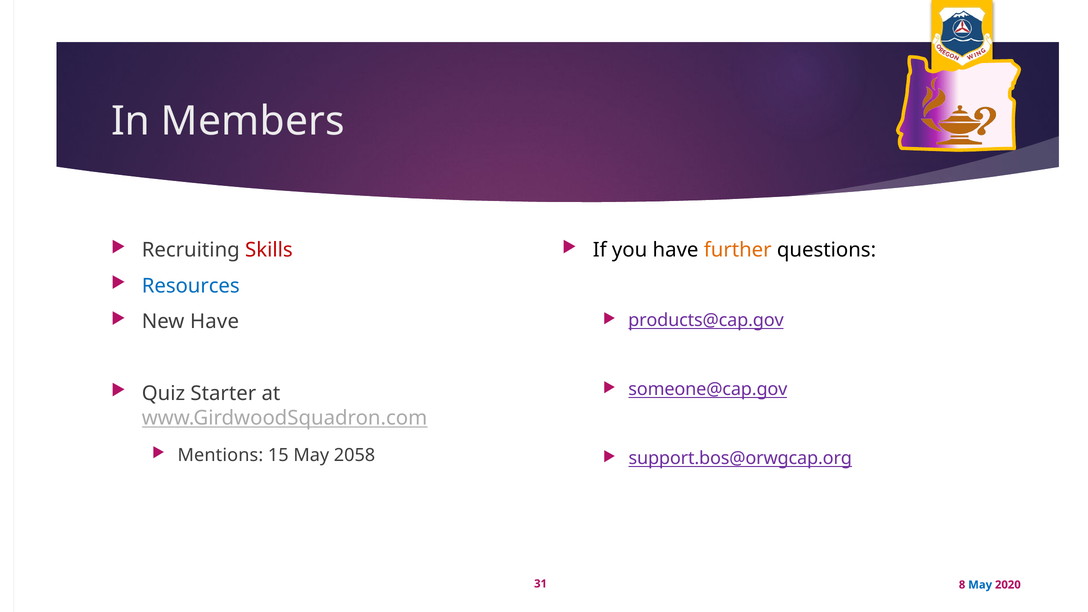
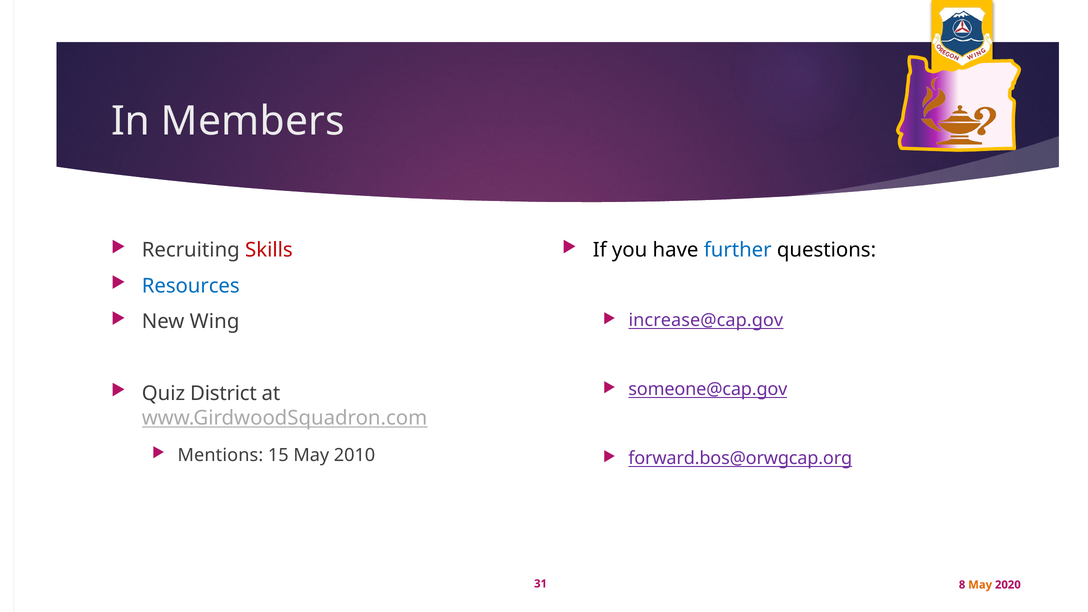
further colour: orange -> blue
New Have: Have -> Wing
products@cap.gov: products@cap.gov -> increase@cap.gov
Starter: Starter -> District
2058: 2058 -> 2010
support.bos@orwgcap.org: support.bos@orwgcap.org -> forward.bos@orwgcap.org
May at (980, 585) colour: blue -> orange
